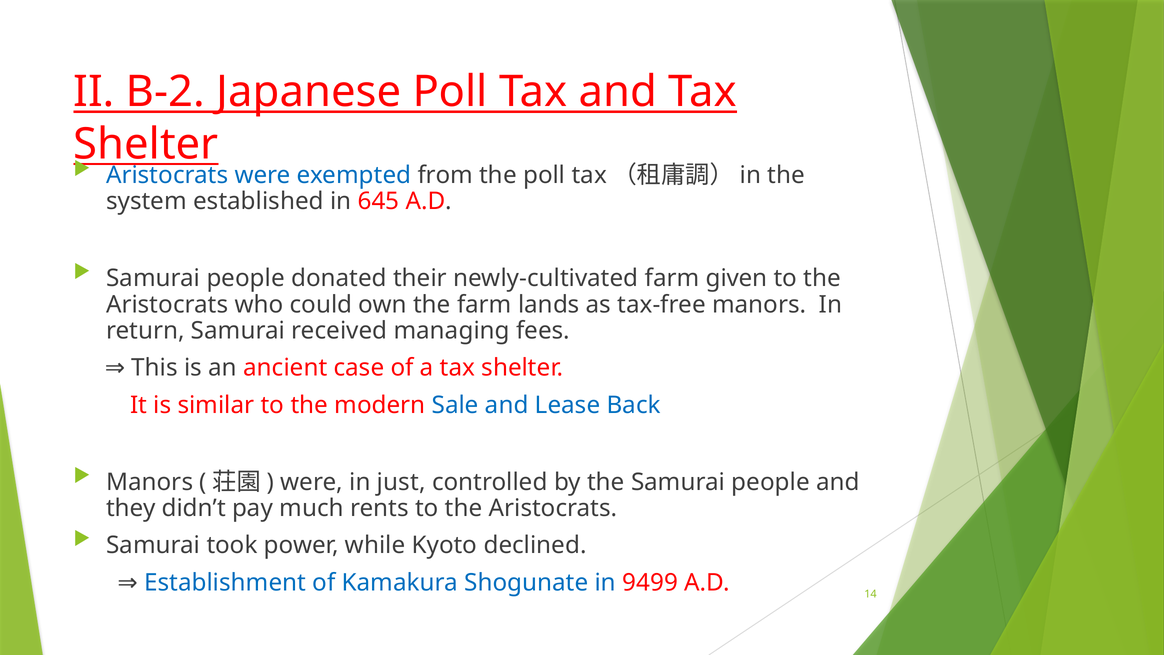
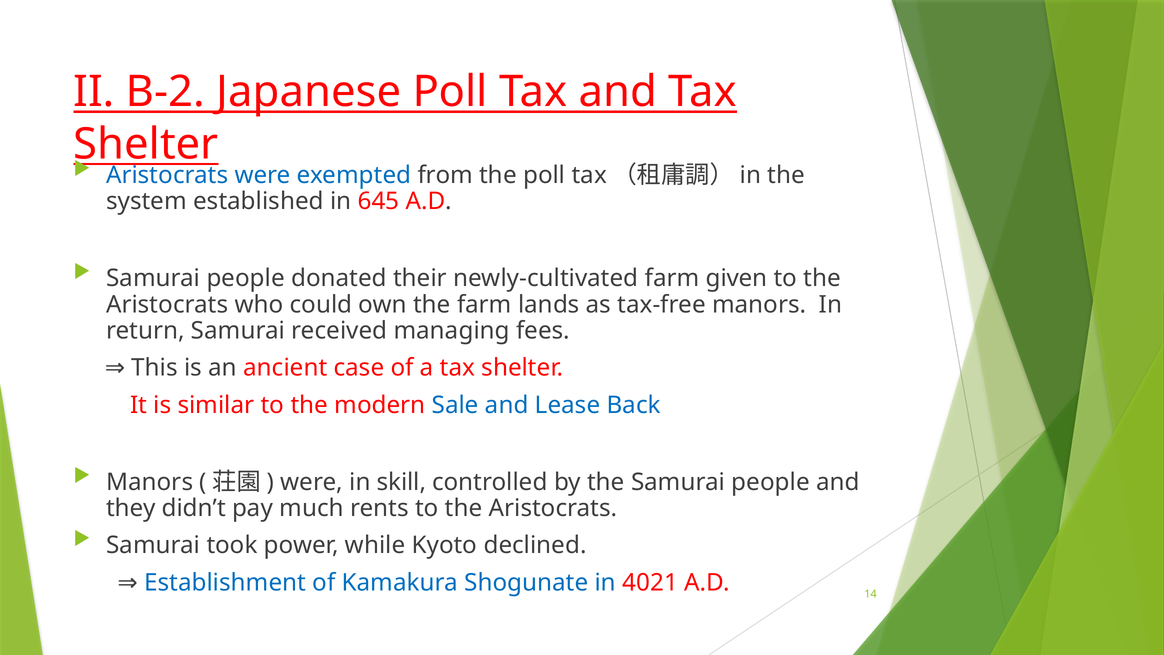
just: just -> skill
9499: 9499 -> 4021
